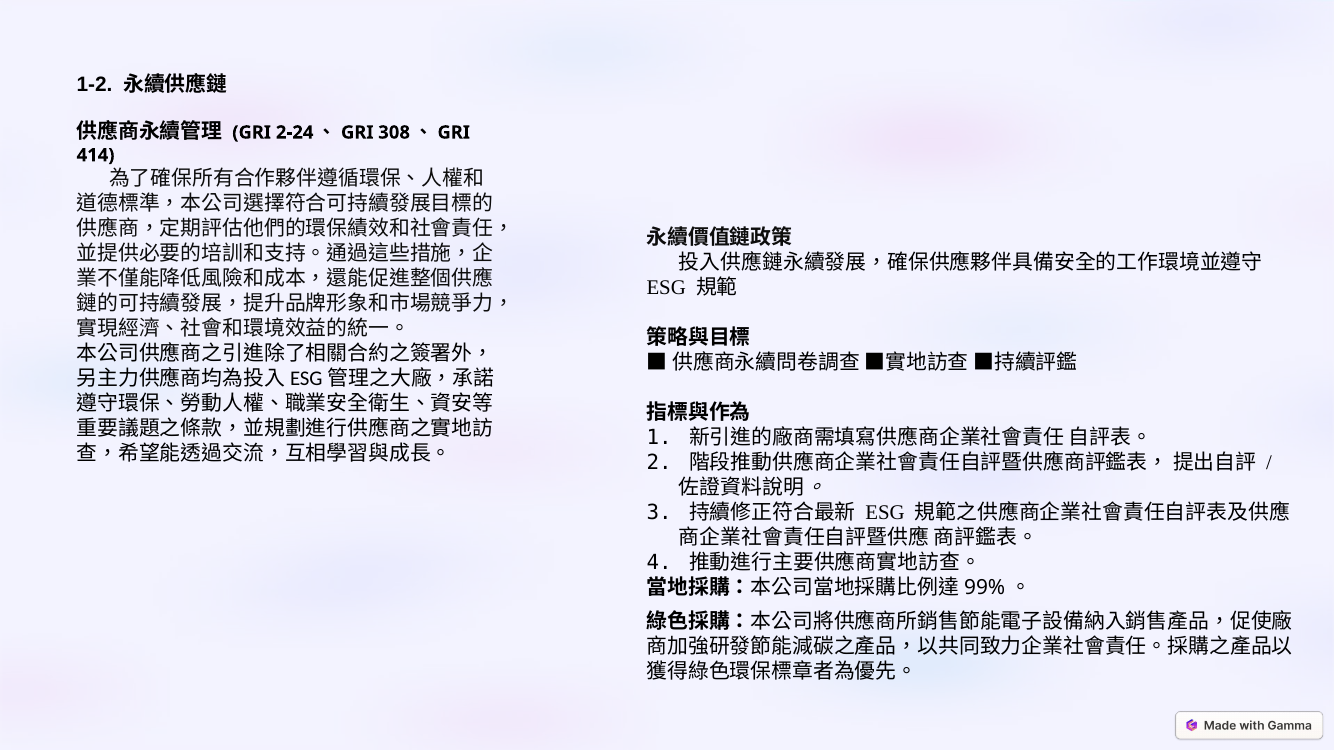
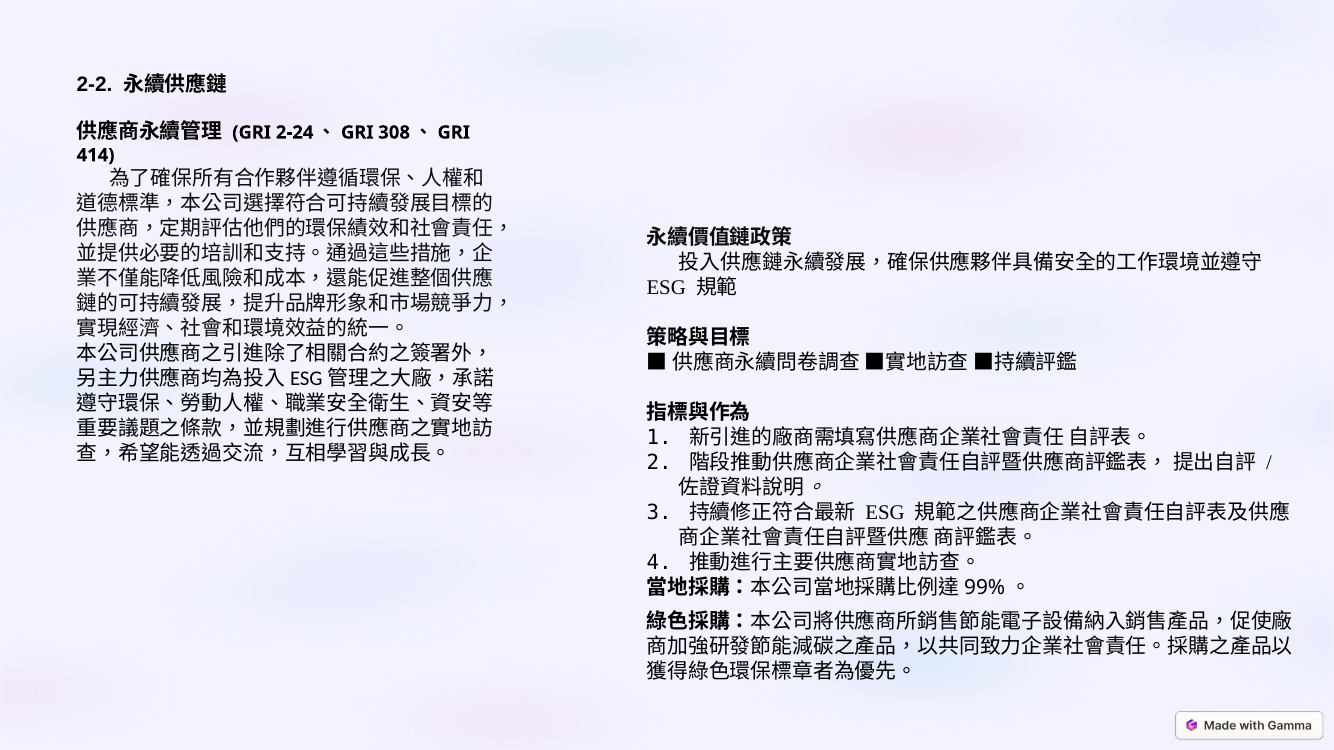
1-2: 1-2 -> 2-2
